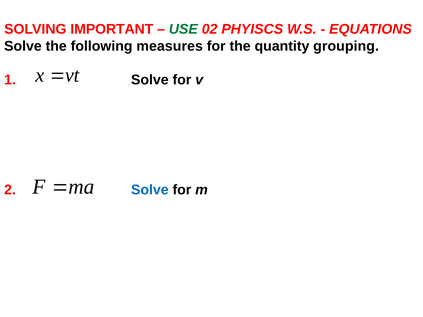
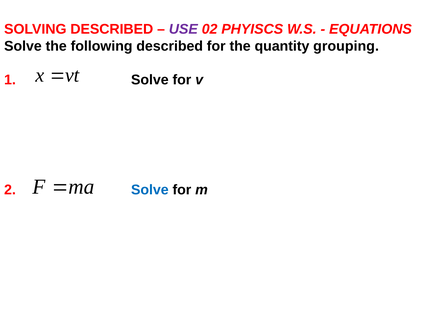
SOLVING IMPORTANT: IMPORTANT -> DESCRIBED
USE colour: green -> purple
following measures: measures -> described
